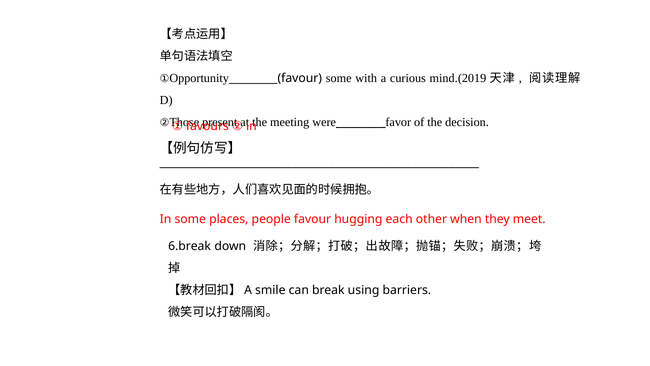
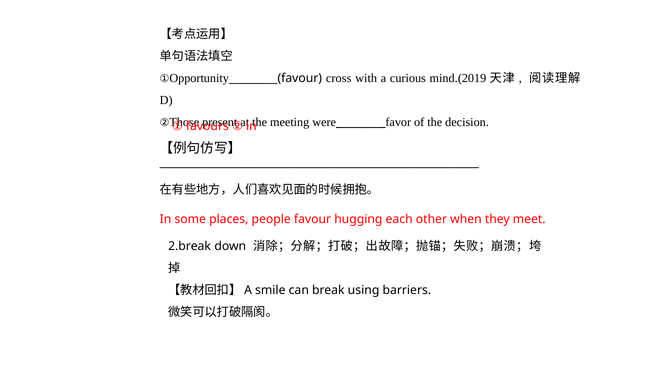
some at (339, 78): some -> cross
6.break: 6.break -> 2.break
